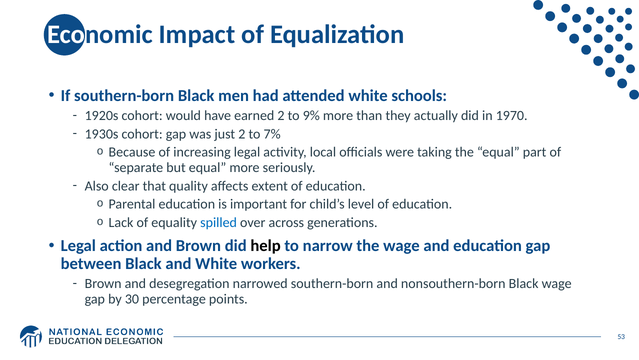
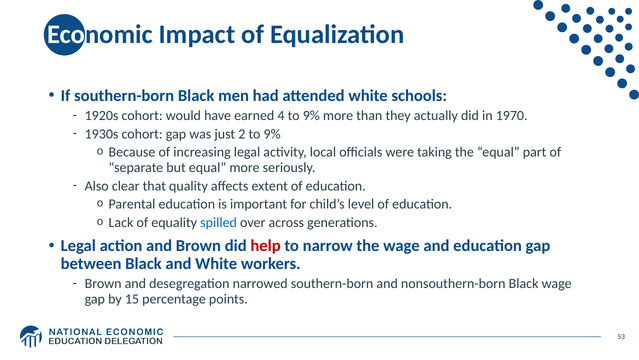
earned 2: 2 -> 4
2 to 7%: 7% -> 9%
help colour: black -> red
30: 30 -> 15
